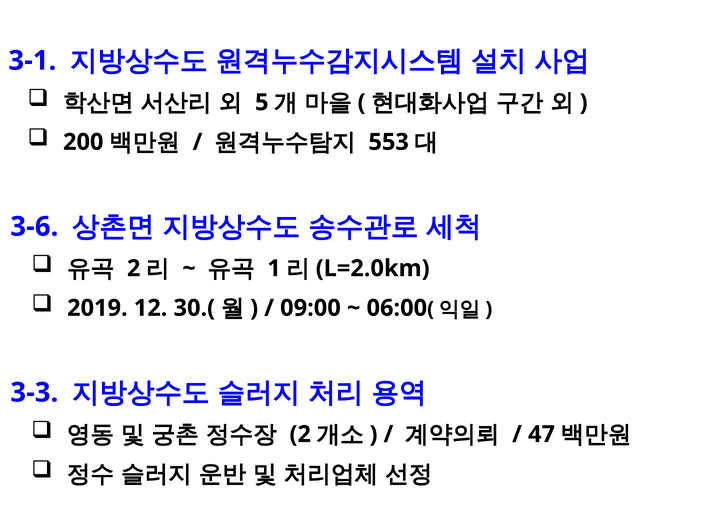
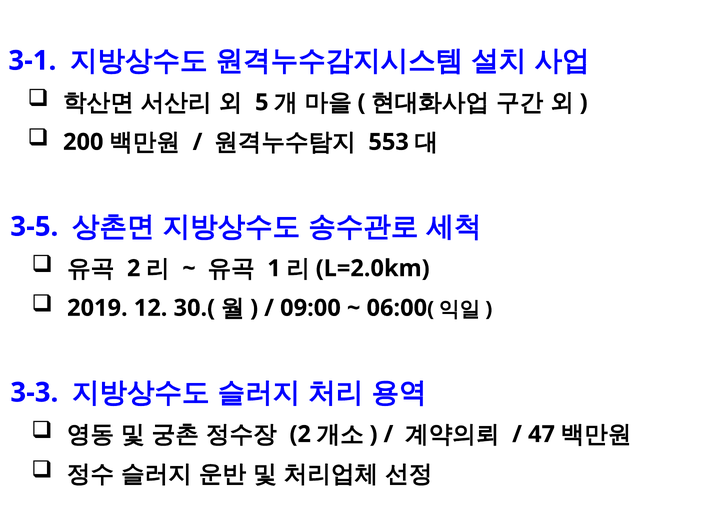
3-6: 3-6 -> 3-5
